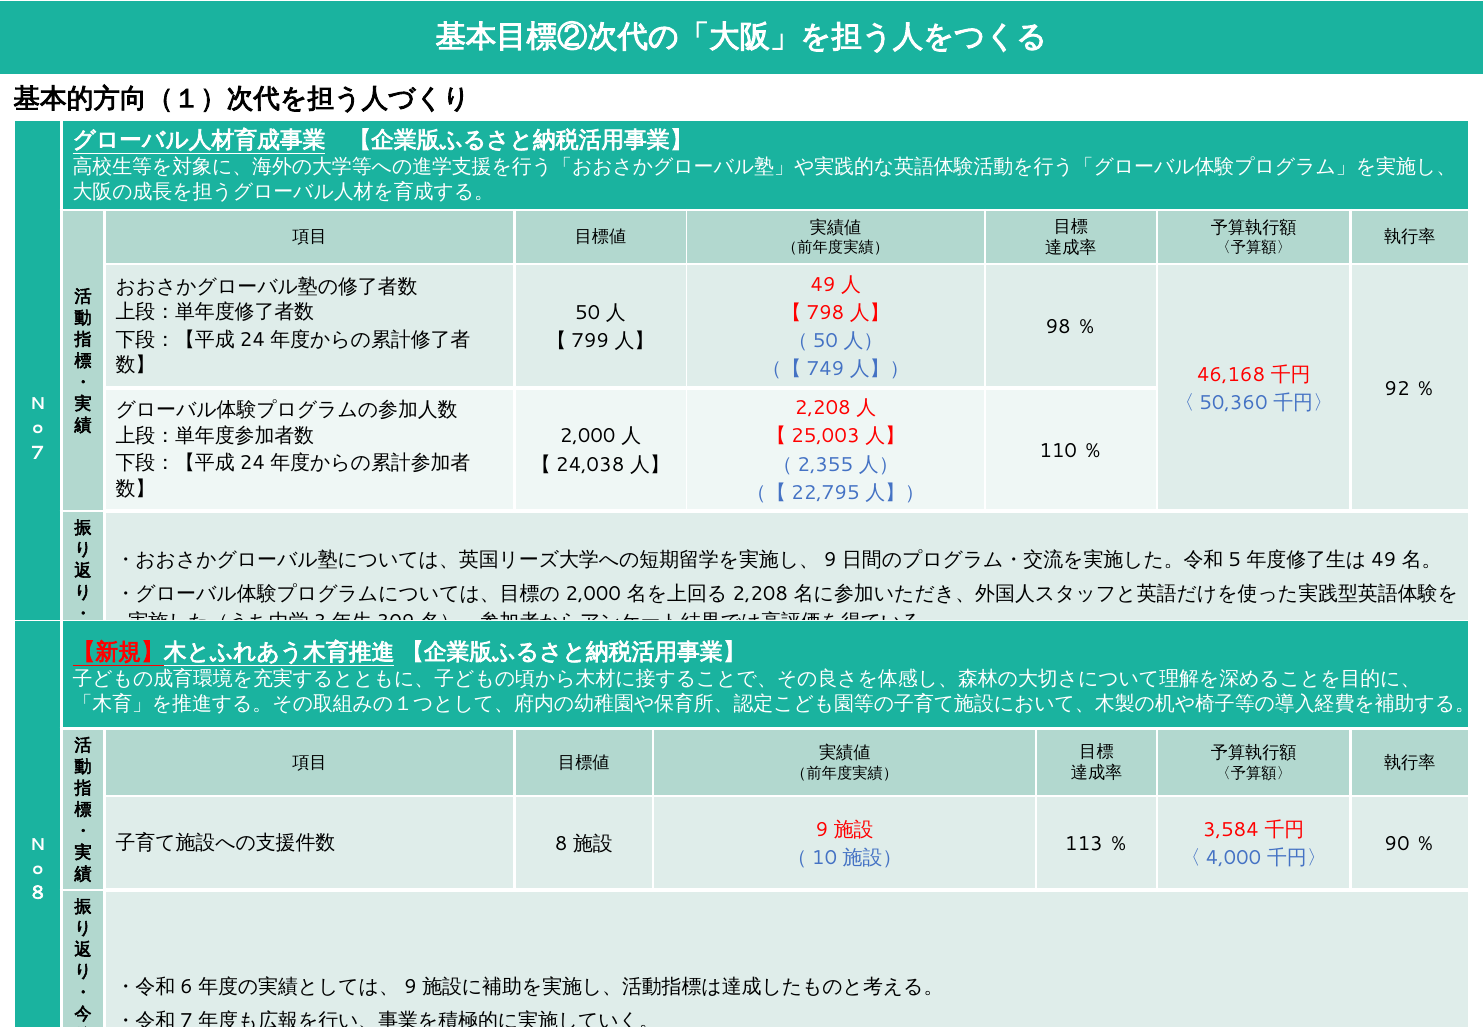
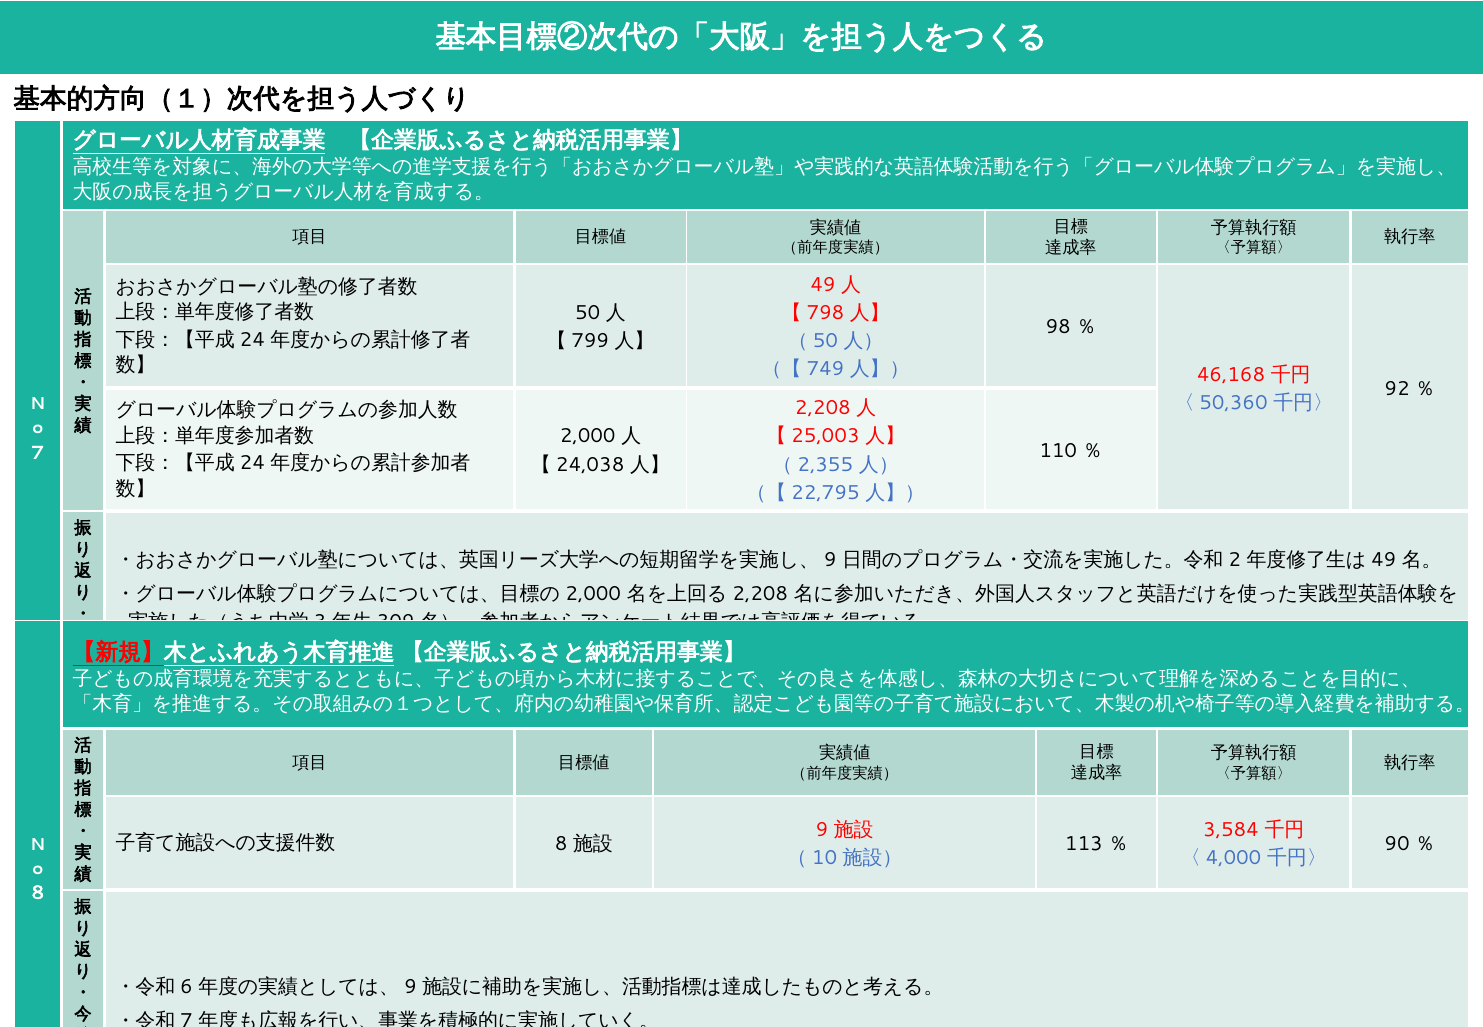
5: 5 -> 2
